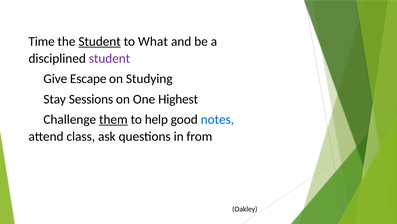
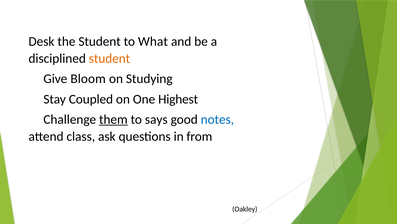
Time: Time -> Desk
Student at (100, 41) underline: present -> none
student at (109, 58) colour: purple -> orange
Escape: Escape -> Bloom
Sessions: Sessions -> Coupled
help: help -> says
